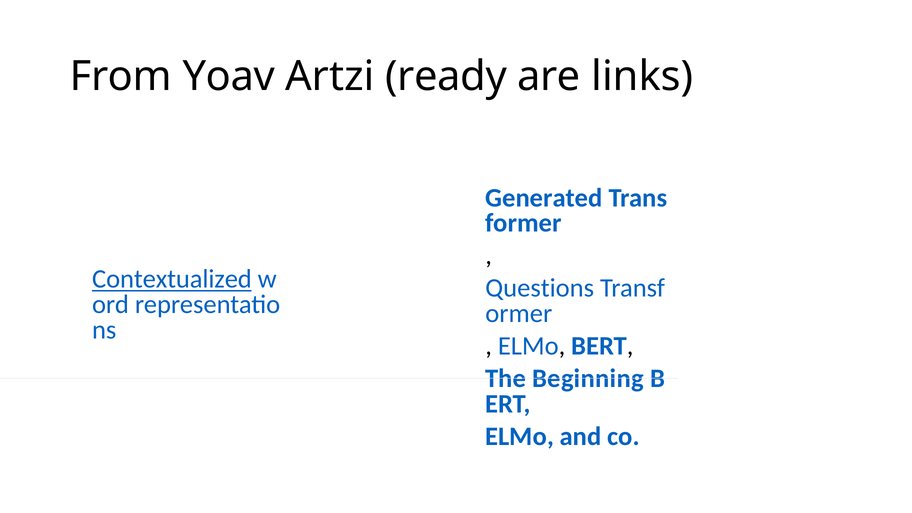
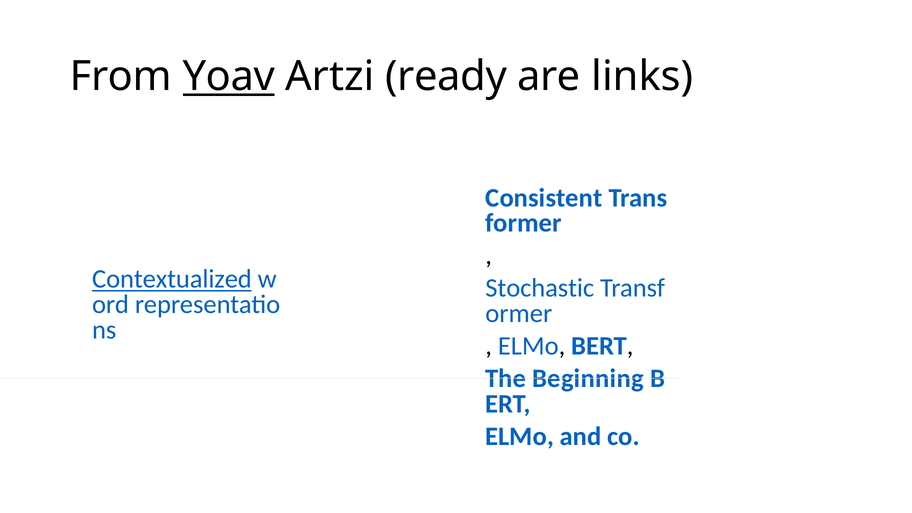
Yoav underline: none -> present
Generated: Generated -> Consistent
Questions: Questions -> Stochastic
